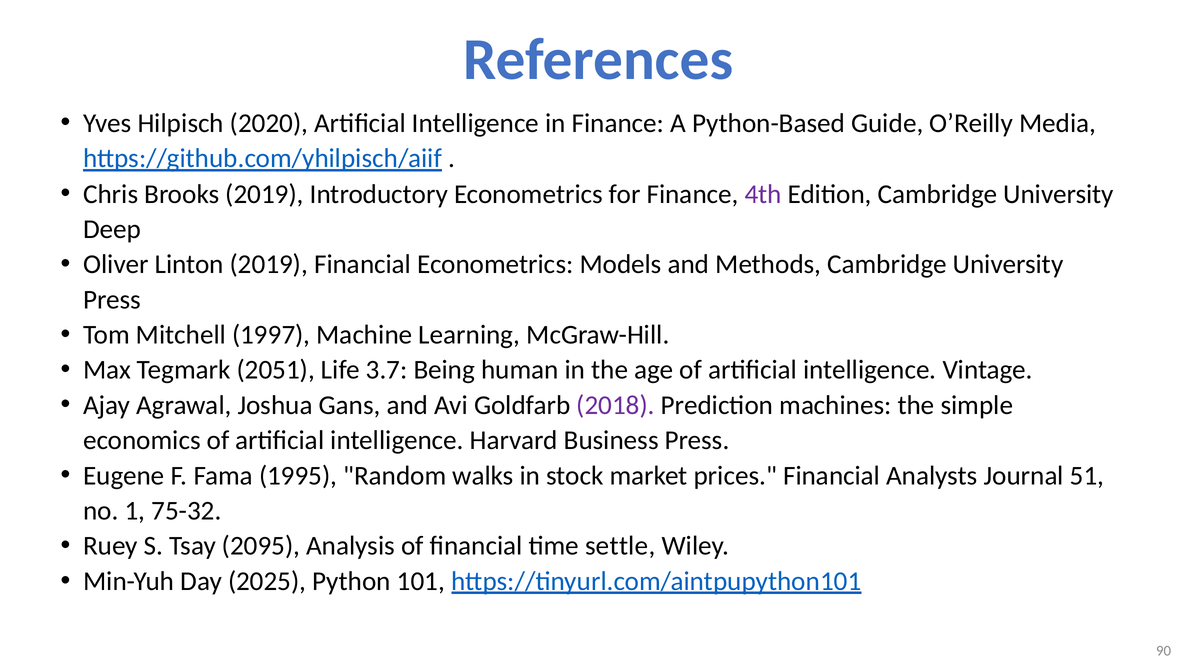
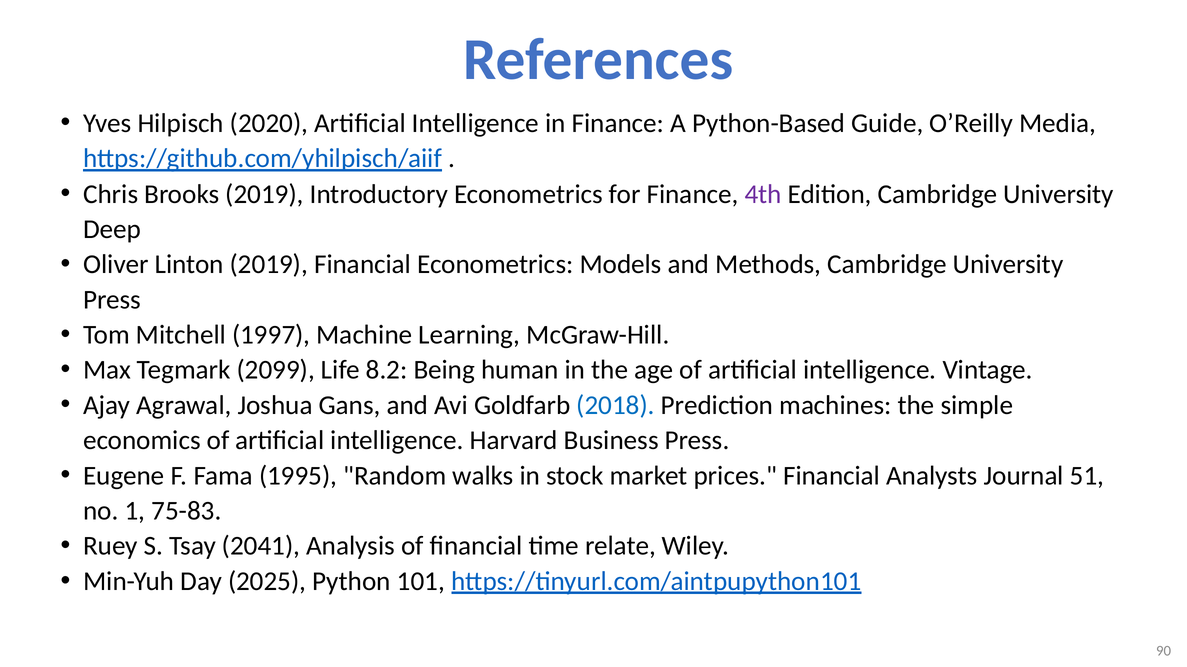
2051: 2051 -> 2099
3.7: 3.7 -> 8.2
2018 colour: purple -> blue
75-32: 75-32 -> 75-83
2095: 2095 -> 2041
settle: settle -> relate
